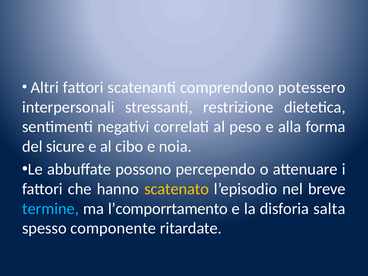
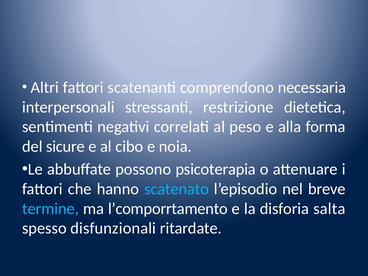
potessero: potessero -> necessaria
percependo: percependo -> psicoterapia
scatenato colour: yellow -> light blue
componente: componente -> disfunzionali
